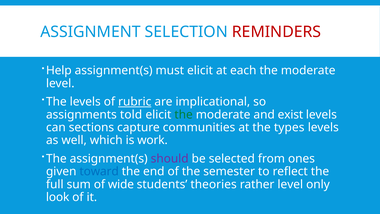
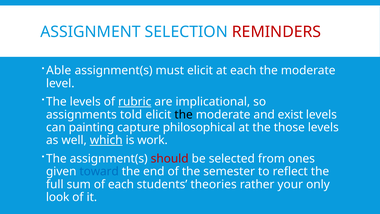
Help: Help -> Able
the at (184, 114) colour: green -> black
sections: sections -> painting
communities: communities -> philosophical
types: types -> those
which underline: none -> present
should colour: purple -> red
of wide: wide -> each
rather level: level -> your
